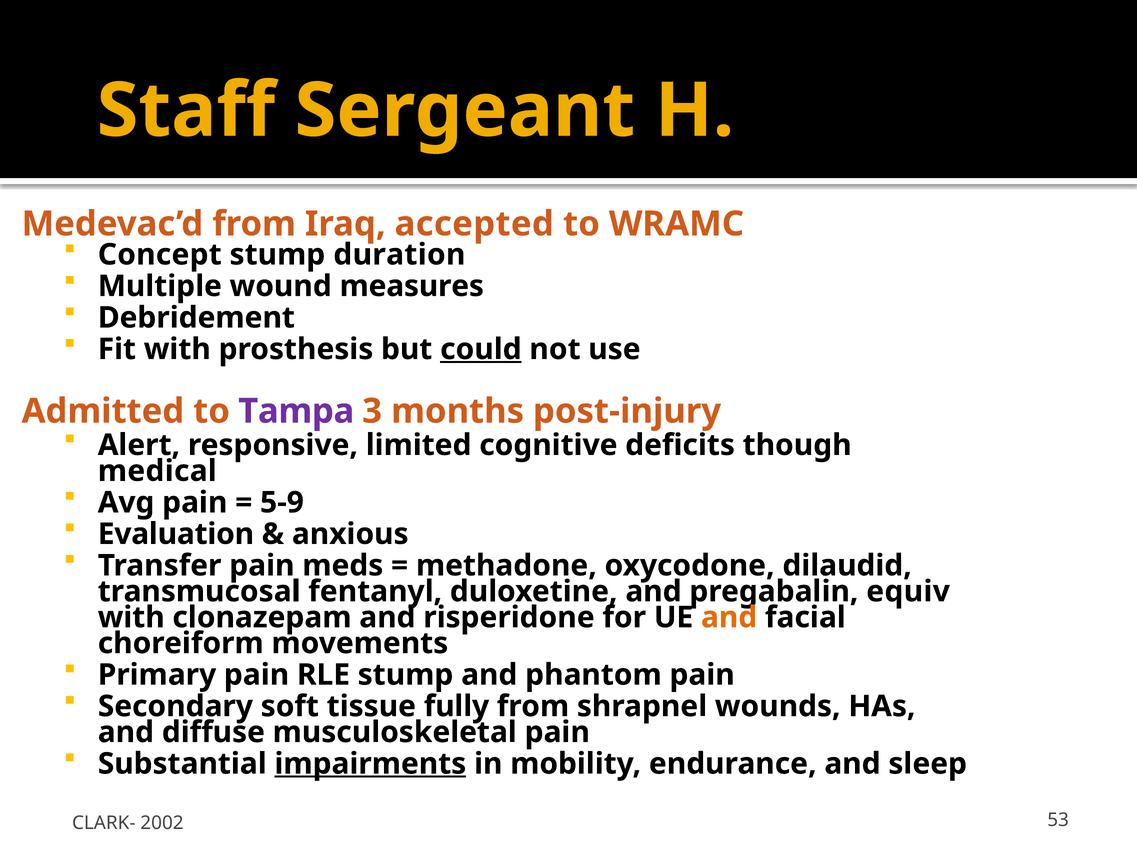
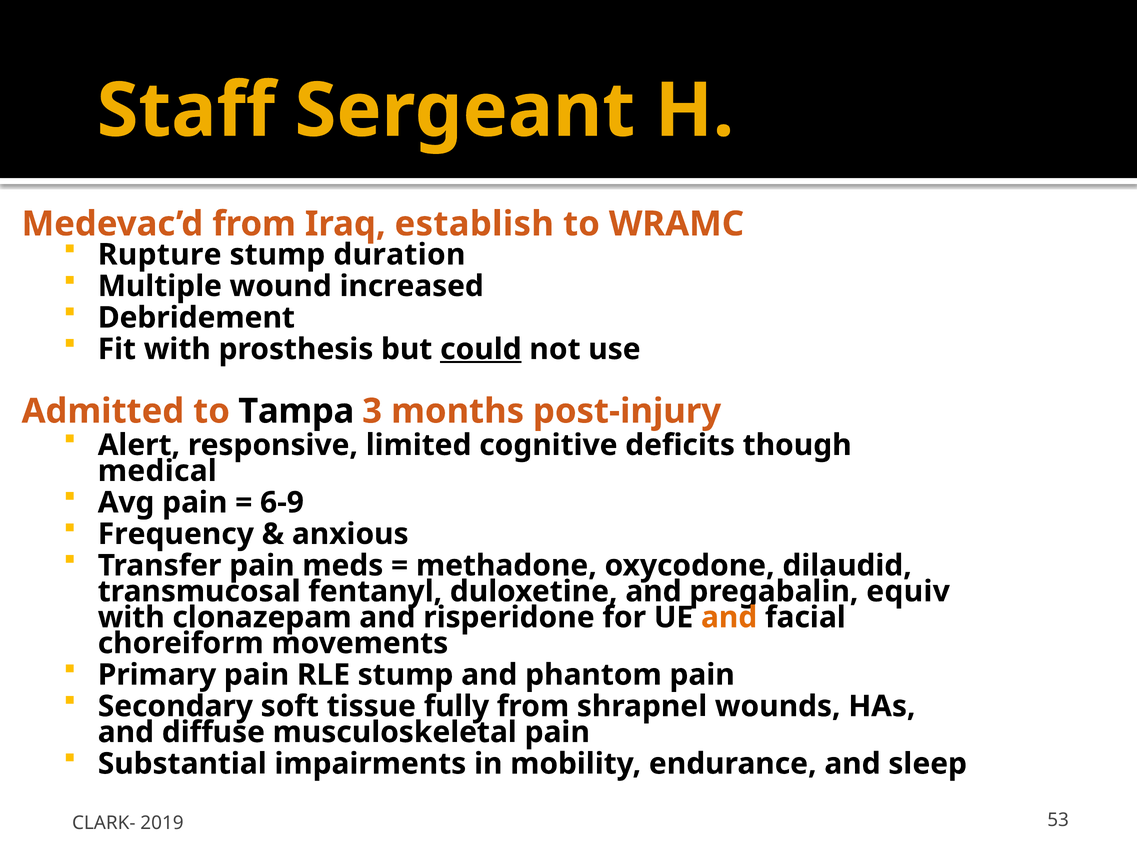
accepted: accepted -> establish
Concept: Concept -> Rupture
measures: measures -> increased
Tampa colour: purple -> black
5-9: 5-9 -> 6-9
Evaluation: Evaluation -> Frequency
impairments underline: present -> none
2002: 2002 -> 2019
